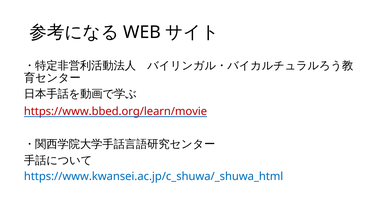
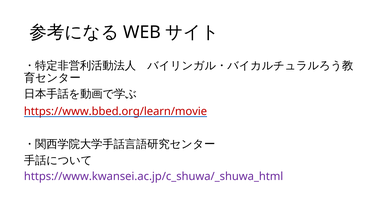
https://www.kwansei.ac.jp/c_shuwa/_shuwa_html colour: blue -> purple
